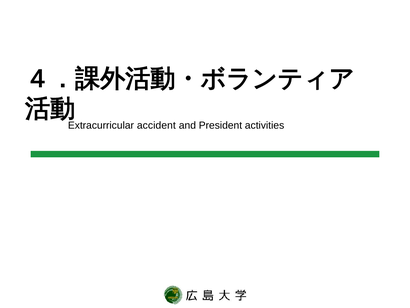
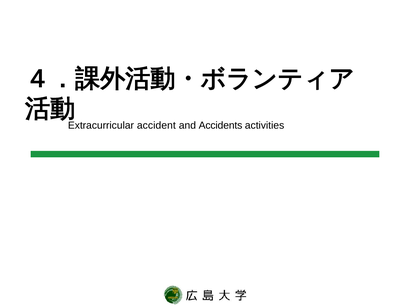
President: President -> Accidents
